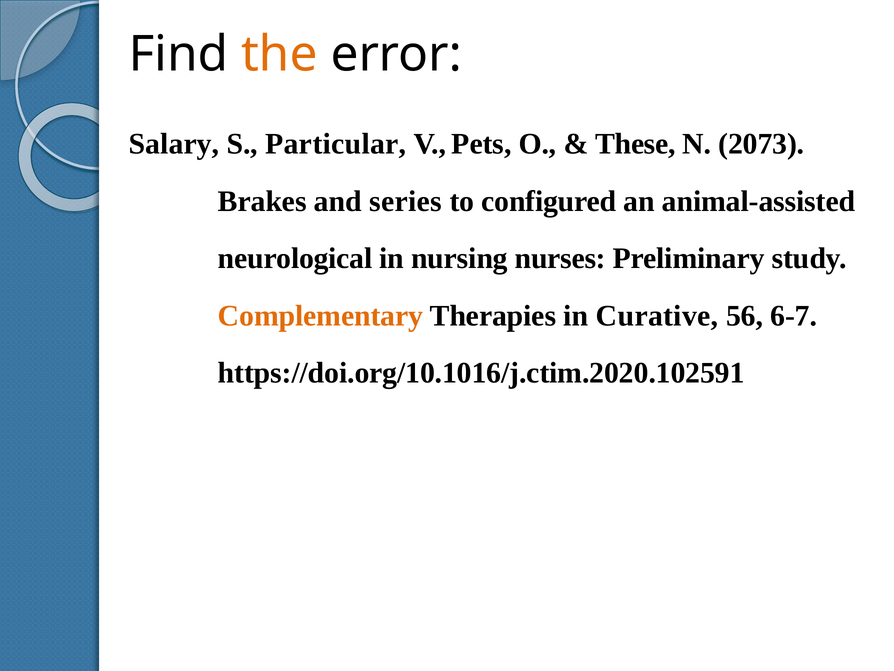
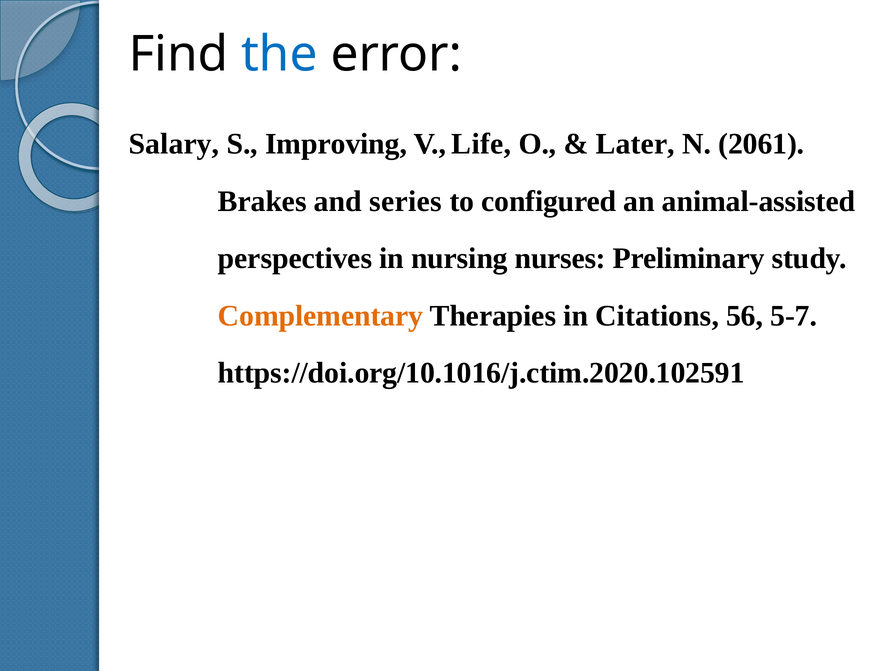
the colour: orange -> blue
Particular: Particular -> Improving
Pets: Pets -> Life
These: These -> Later
2073: 2073 -> 2061
neurological: neurological -> perspectives
Curative: Curative -> Citations
6-7: 6-7 -> 5-7
